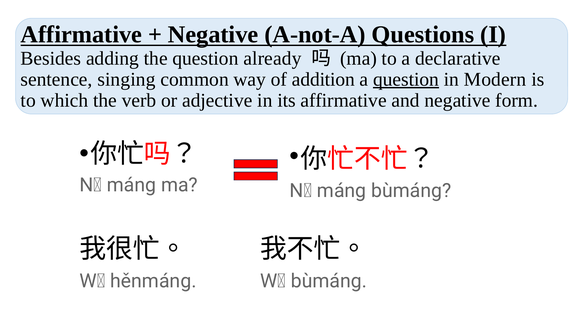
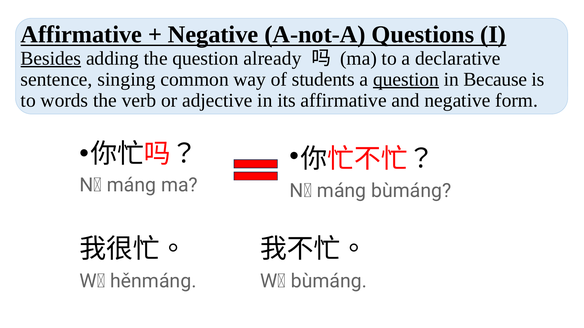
Besides underline: none -> present
addition: addition -> students
Modern: Modern -> Because
which: which -> words
